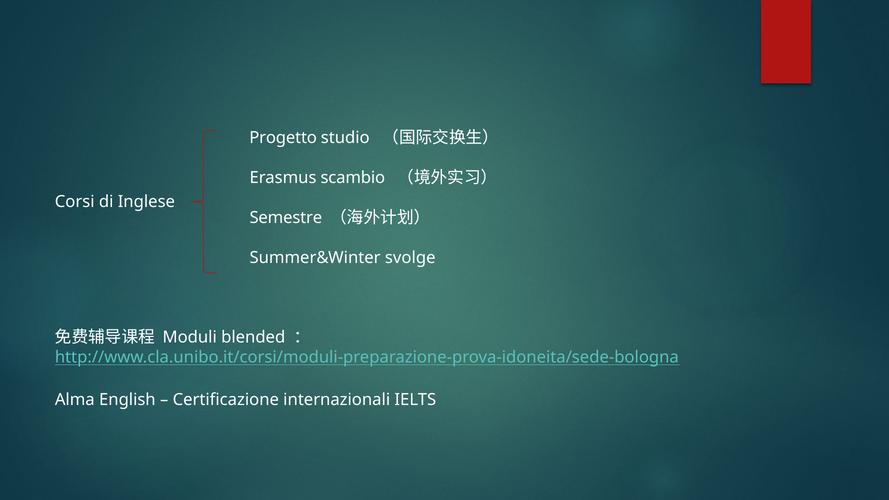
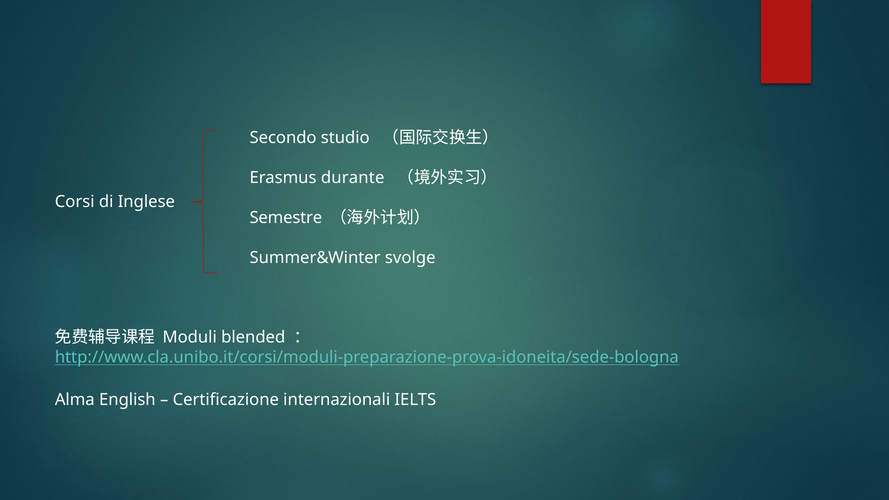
Progetto: Progetto -> Secondo
scambio: scambio -> durante
